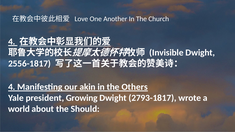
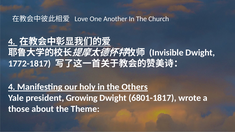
2556-1817: 2556-1817 -> 1772-1817
akin: akin -> holy
2793-1817: 2793-1817 -> 6801-1817
world: world -> those
Should: Should -> Theme
